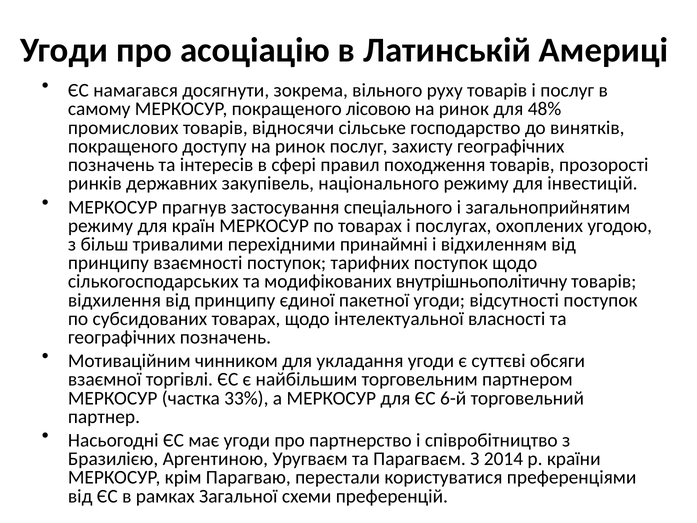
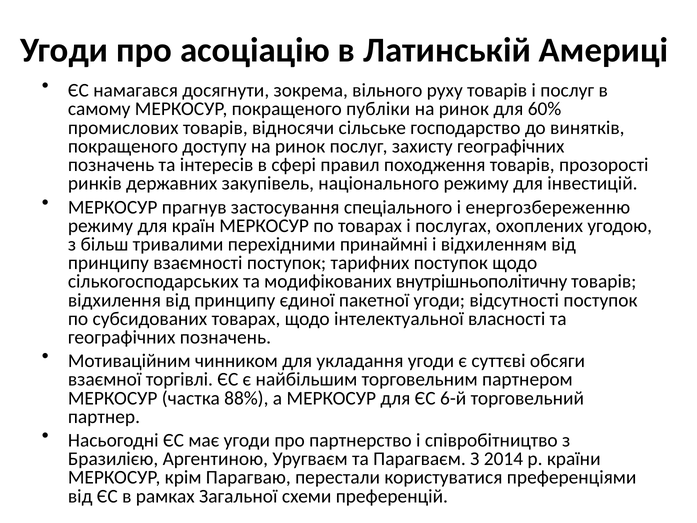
лісовою: лісовою -> публіки
48%: 48% -> 60%
загальноприйнятим: загальноприйнятим -> енергозбереженню
33%: 33% -> 88%
